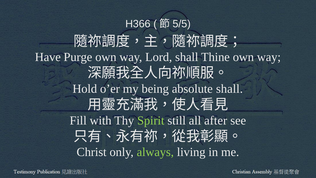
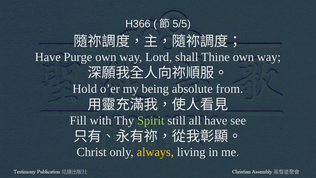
absolute shall: shall -> from
all after: after -> have
always colour: light green -> yellow
